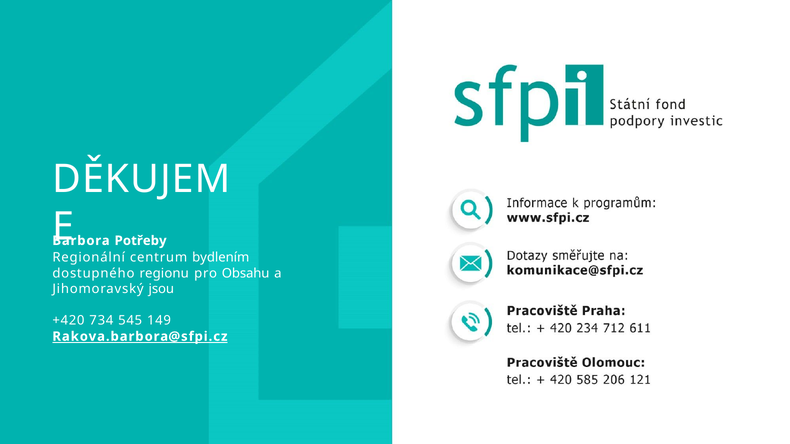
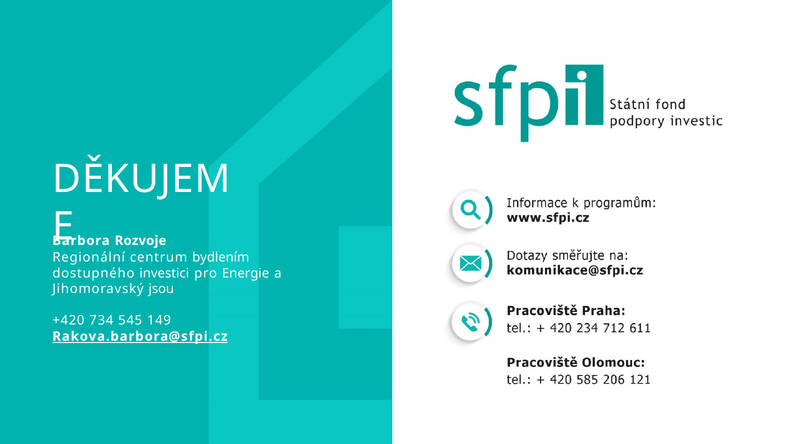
Potřeby: Potřeby -> Rozvoje
regionu: regionu -> investici
Obsahu: Obsahu -> Energie
